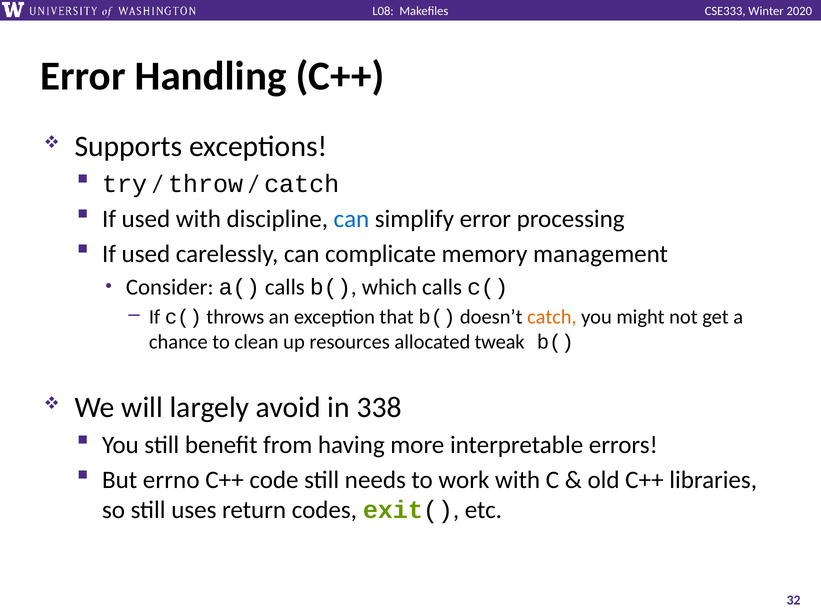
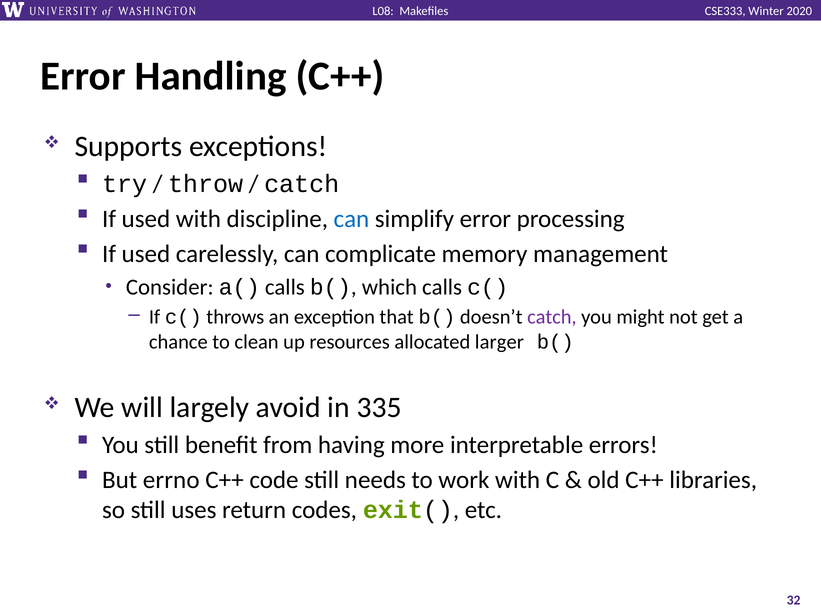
catch at (552, 317) colour: orange -> purple
tweak: tweak -> larger
338: 338 -> 335
